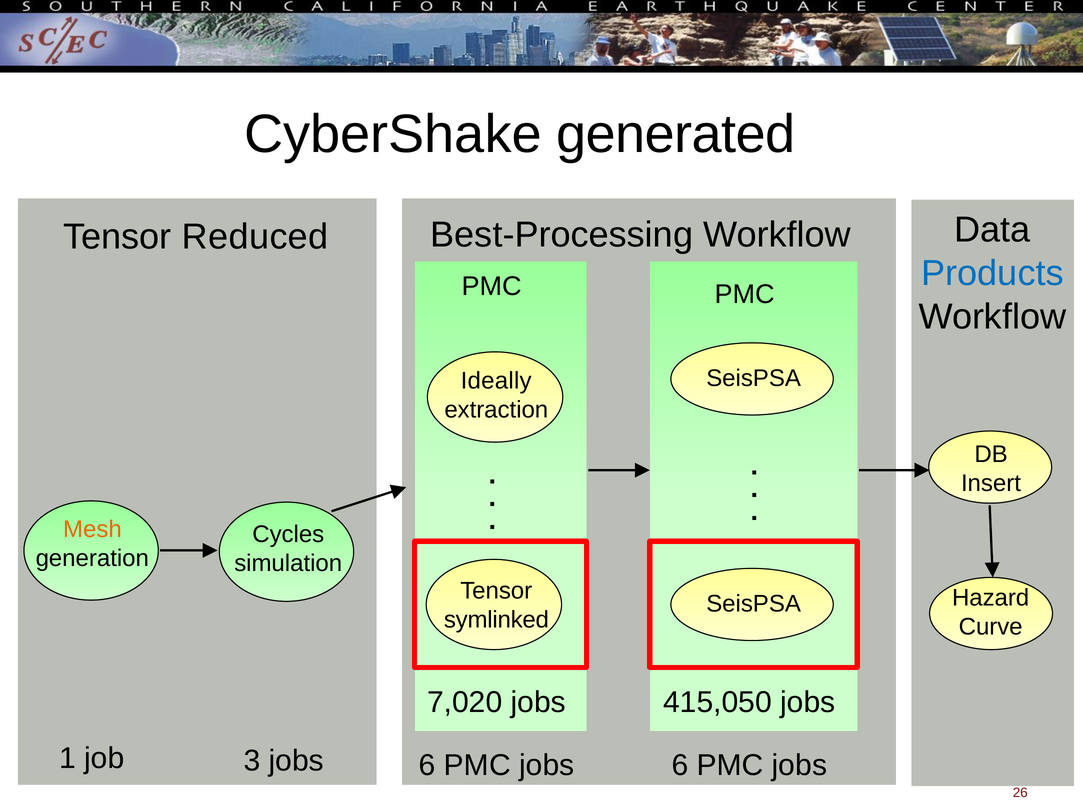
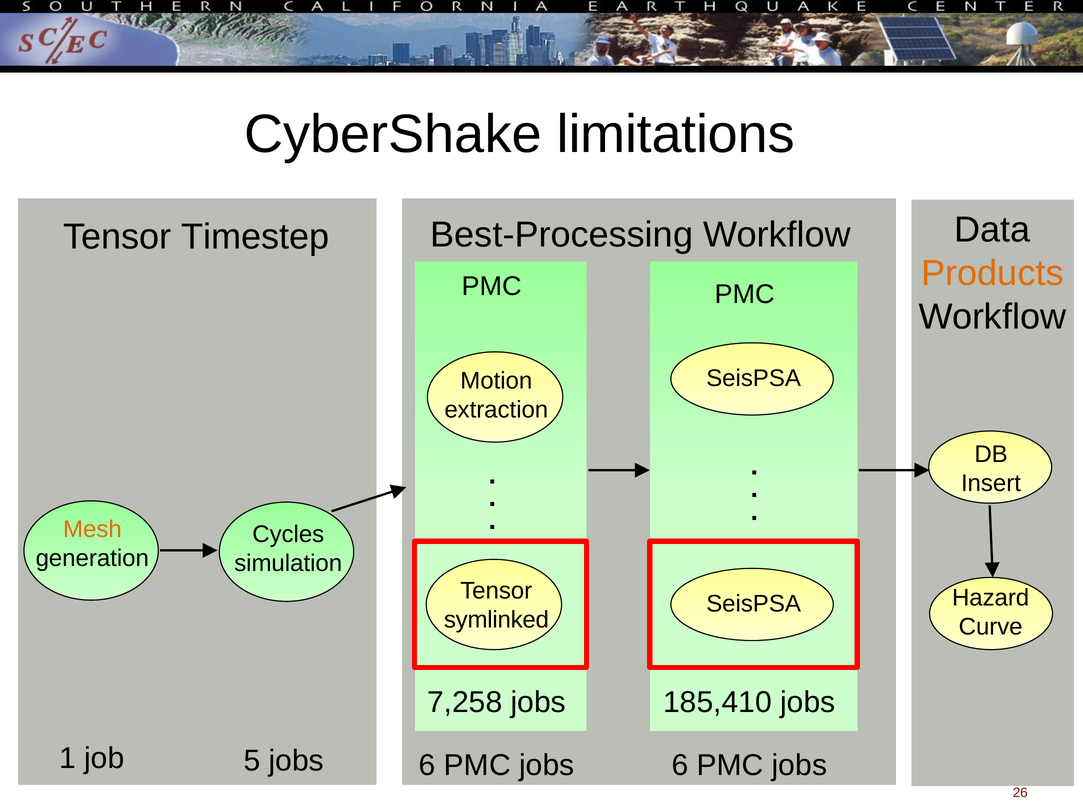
generated: generated -> limitations
Reduced: Reduced -> Timestep
Products colour: blue -> orange
Ideally: Ideally -> Motion
7,020: 7,020 -> 7,258
415,050: 415,050 -> 185,410
3: 3 -> 5
